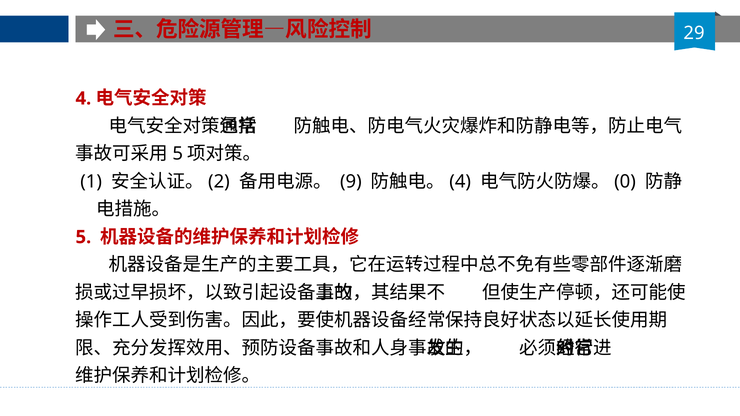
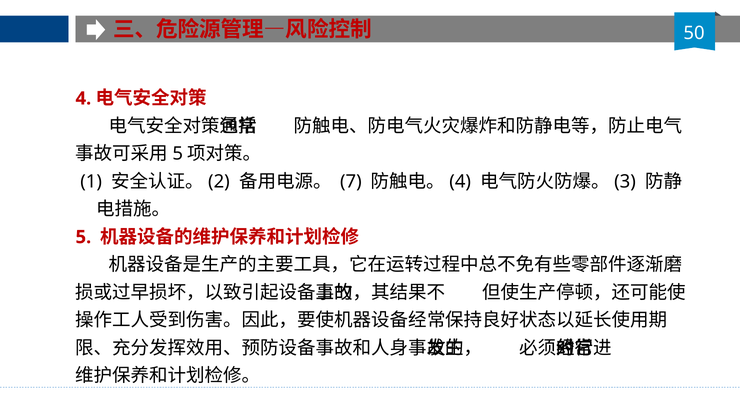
29: 29 -> 50
9: 9 -> 7
0: 0 -> 3
